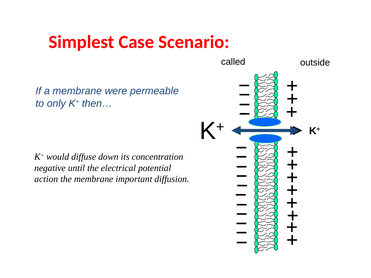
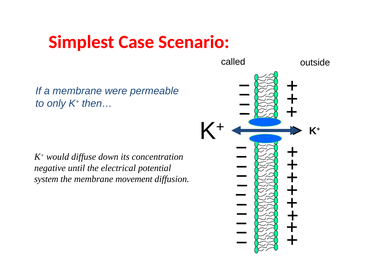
action: action -> system
important: important -> movement
